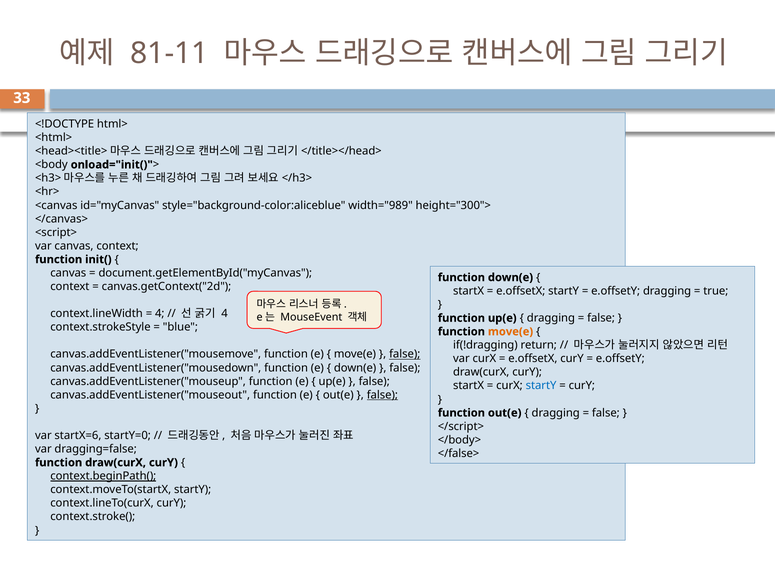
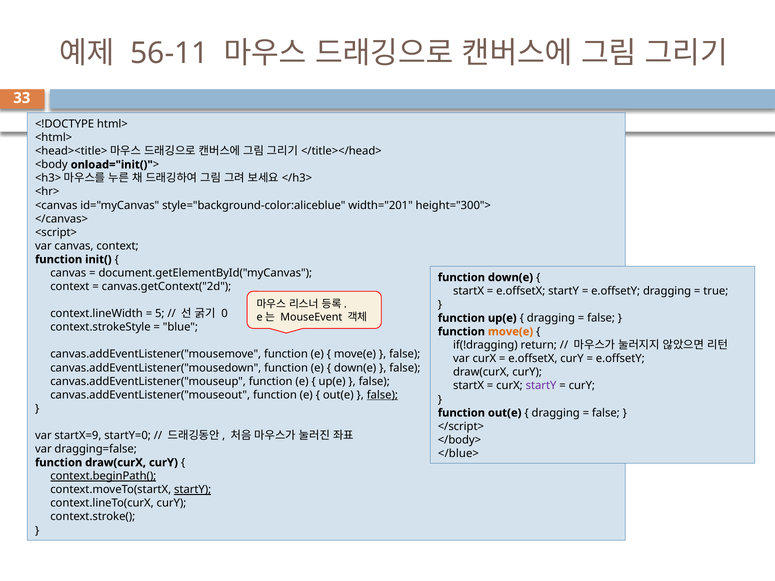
81-11: 81-11 -> 56-11
width="989: width="989 -> width="201
4 at (160, 314): 4 -> 5
4 at (225, 314): 4 -> 0
false at (405, 354) underline: present -> none
startY at (541, 386) colour: blue -> purple
startX=6: startX=6 -> startX=9
</false>: </false> -> </blue>
startY at (193, 490) underline: none -> present
